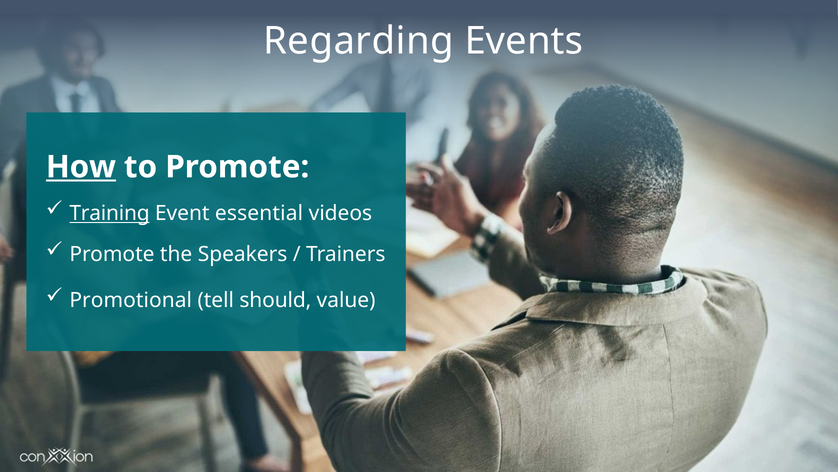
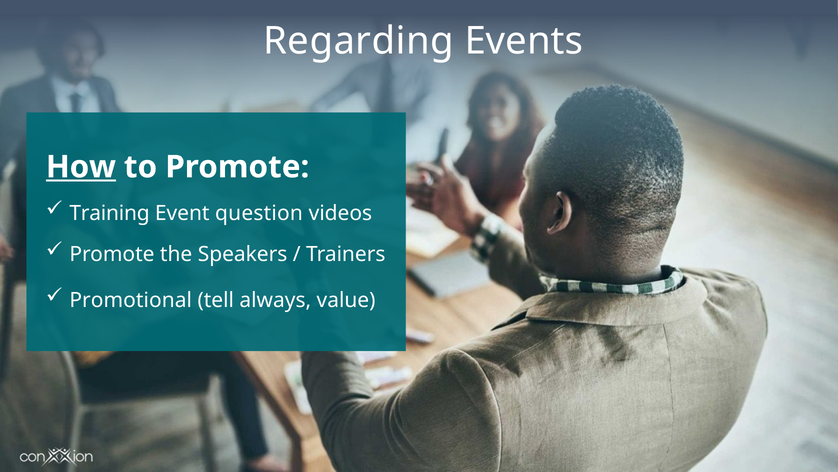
Training underline: present -> none
essential: essential -> question
should: should -> always
